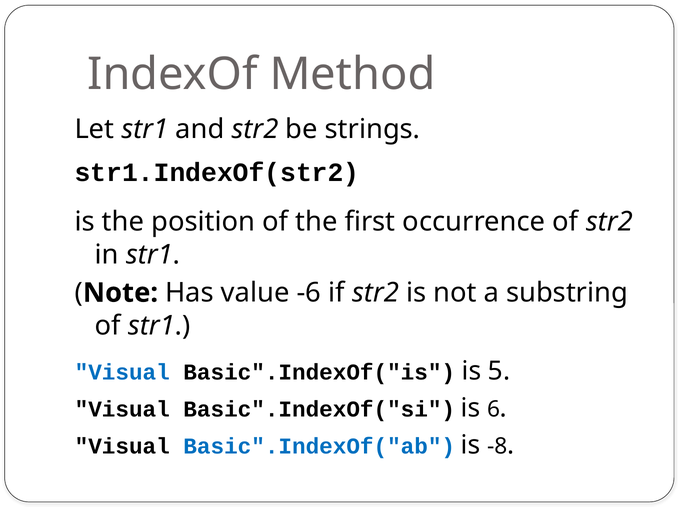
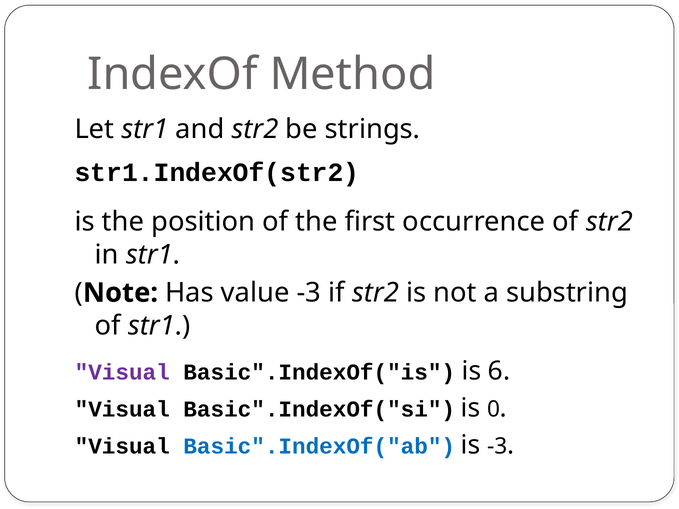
value -6: -6 -> -3
Visual at (122, 372) colour: blue -> purple
5: 5 -> 6
6: 6 -> 0
is -8: -8 -> -3
